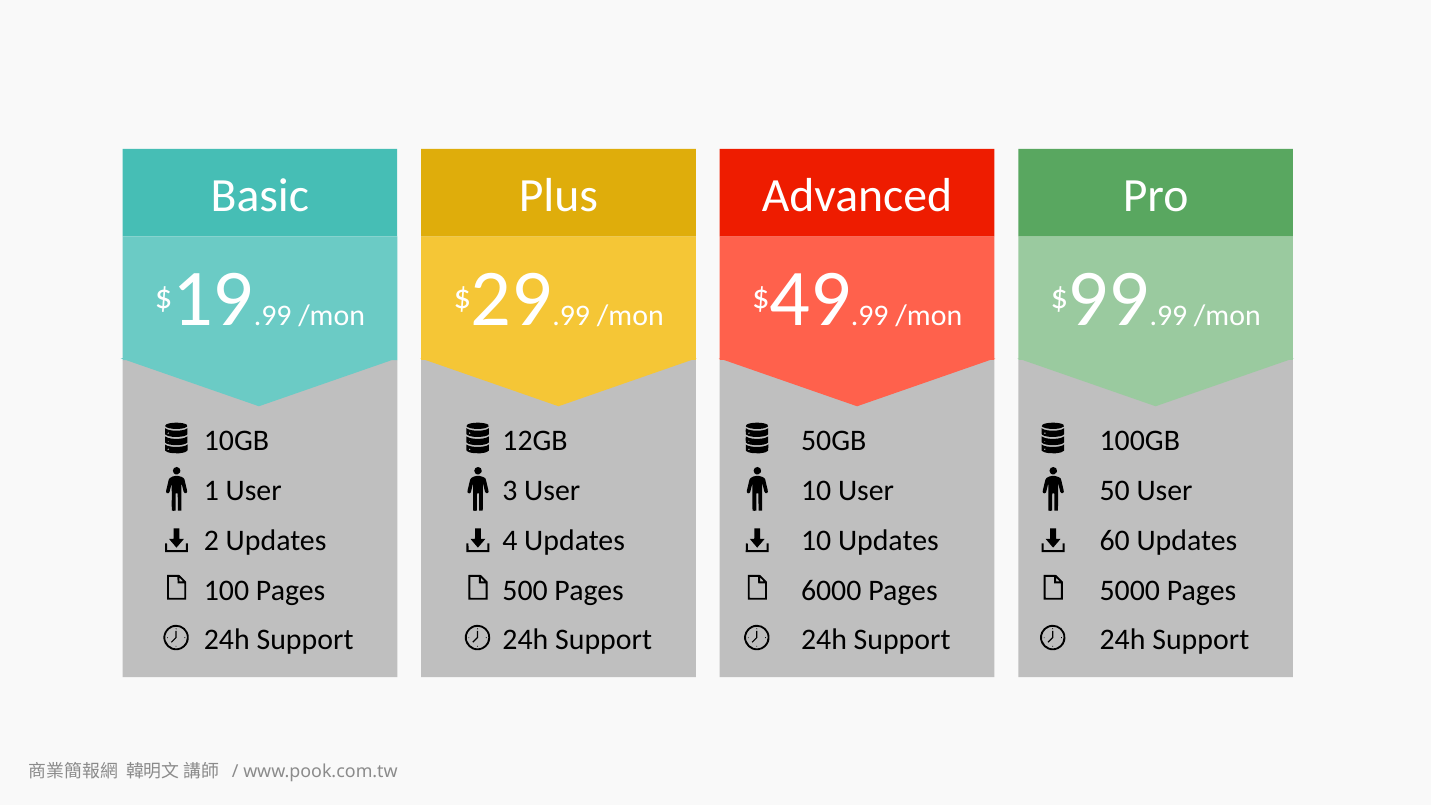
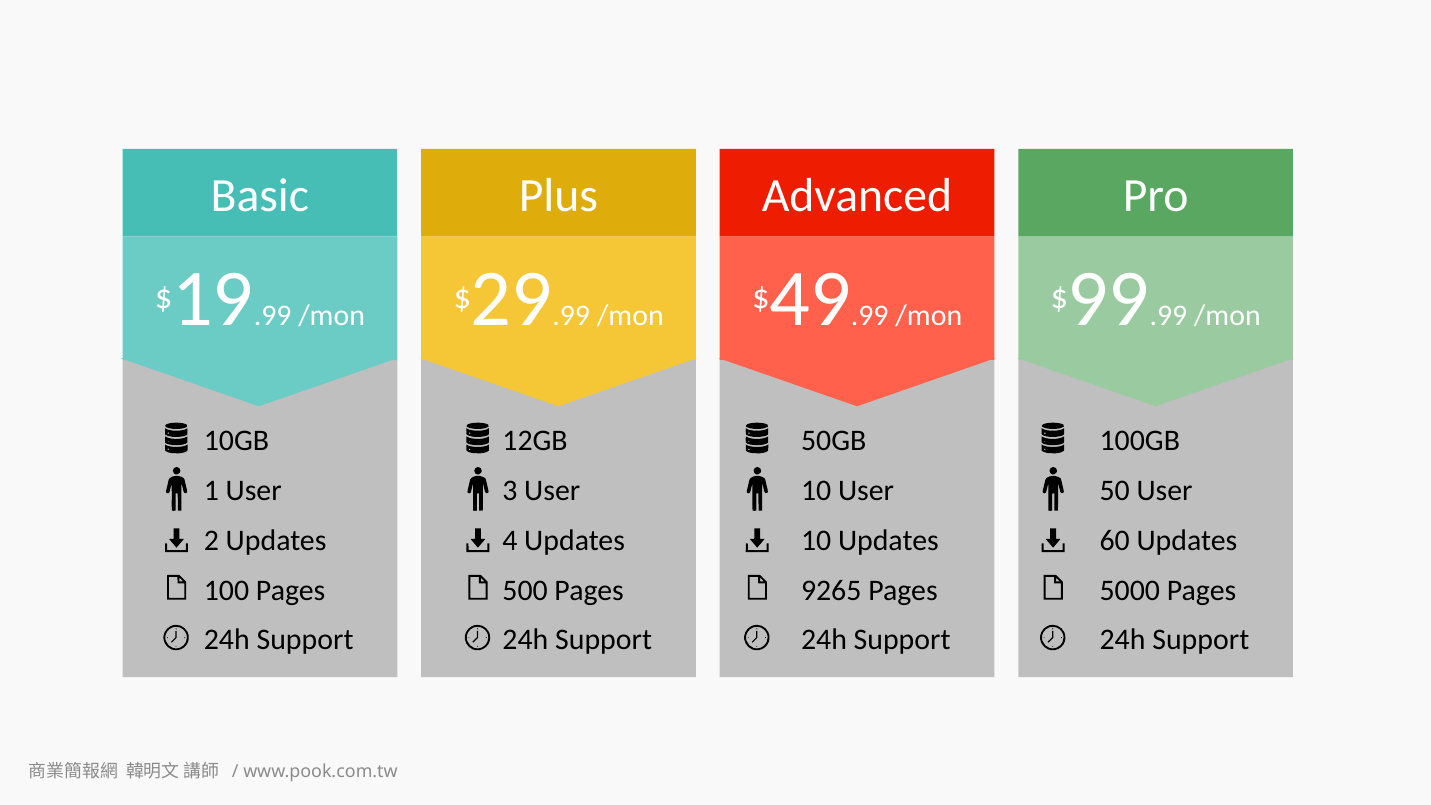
6000: 6000 -> 9265
